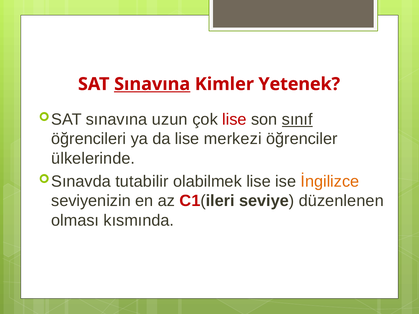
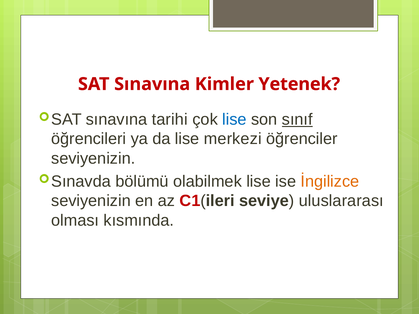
Sınavına at (152, 84) underline: present -> none
uzun: uzun -> tarihi
lise at (234, 119) colour: red -> blue
ülkelerinde at (93, 159): ülkelerinde -> seviyenizin
tutabilir: tutabilir -> bölümü
düzenlenen: düzenlenen -> uluslararası
